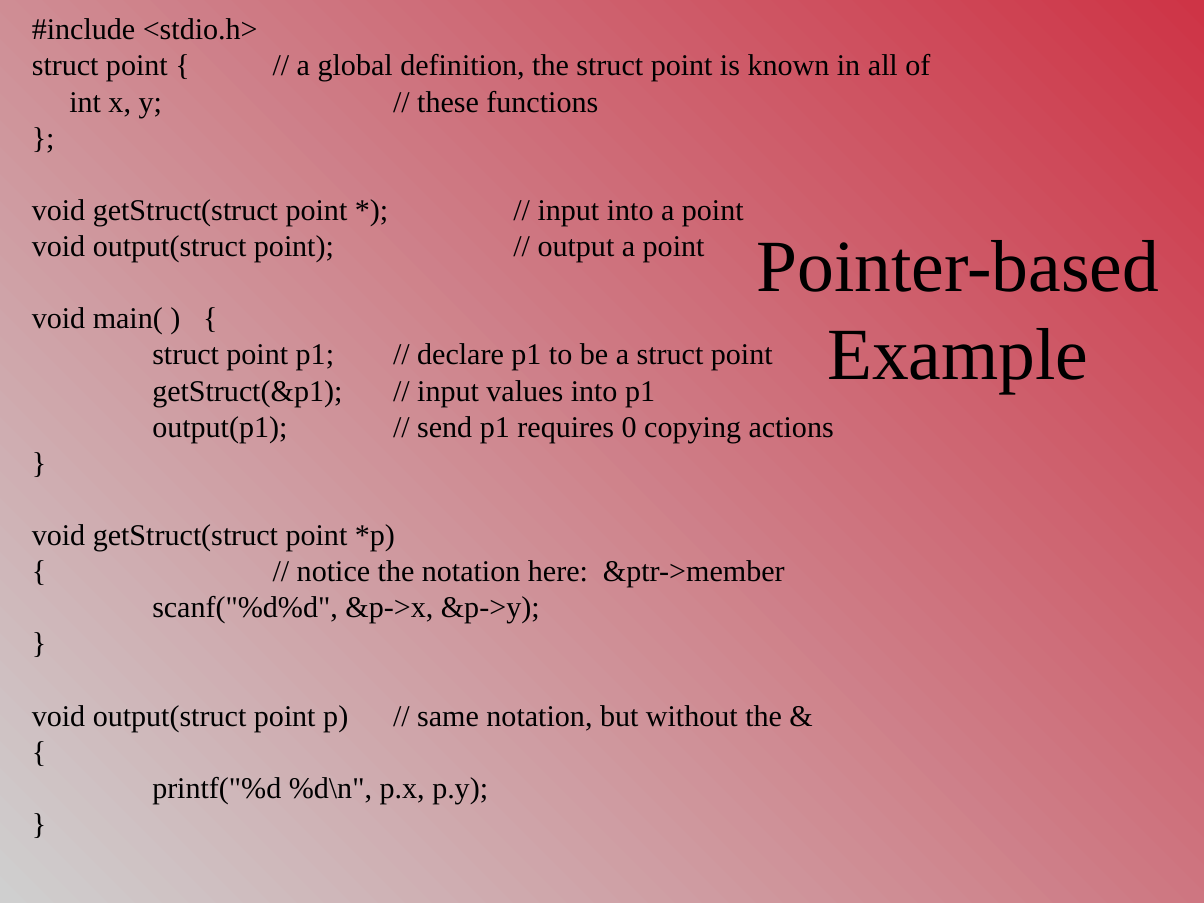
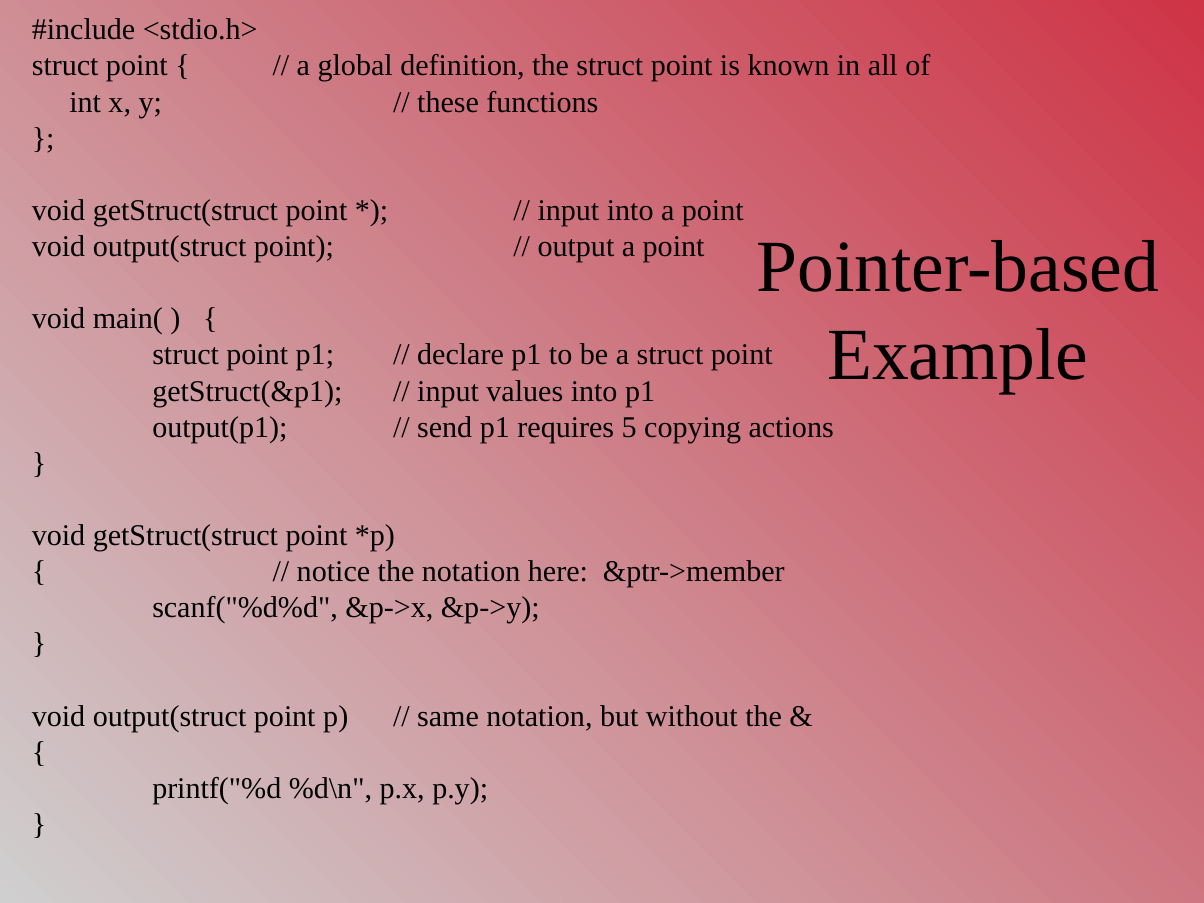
0: 0 -> 5
